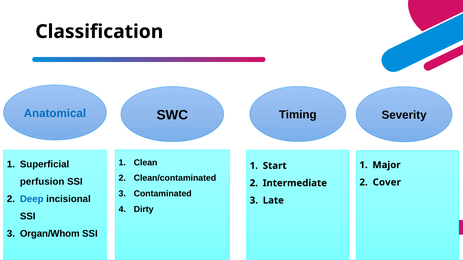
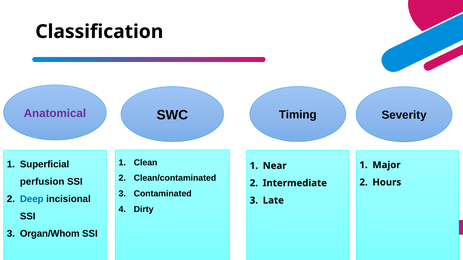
Anatomical colour: blue -> purple
Start: Start -> Near
Cover: Cover -> Hours
